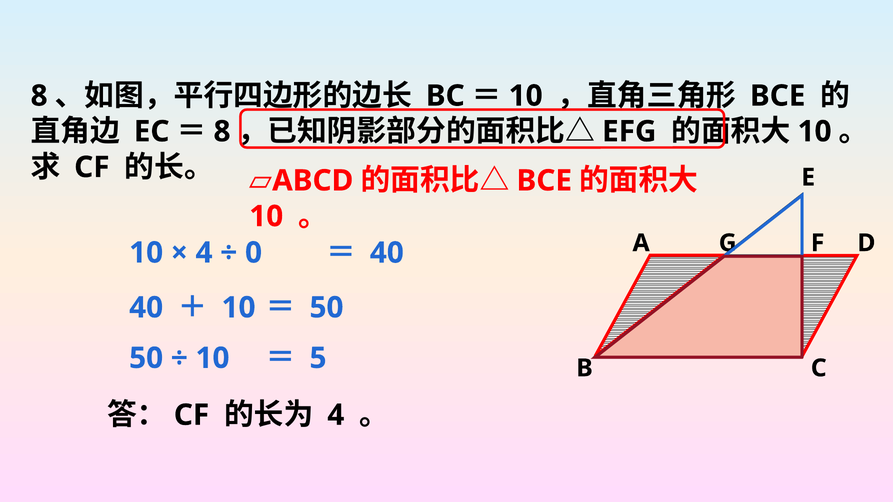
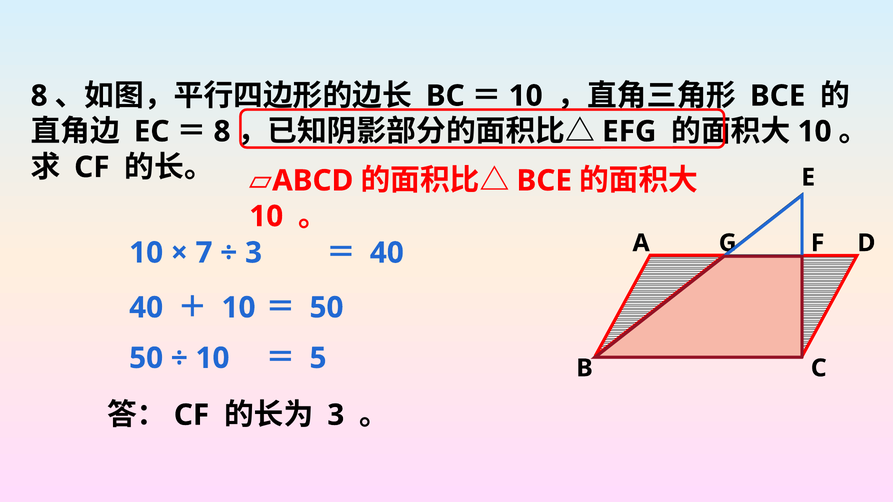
4 at (204, 253): 4 -> 7
0 at (254, 253): 0 -> 3
4 at (336, 415): 4 -> 3
